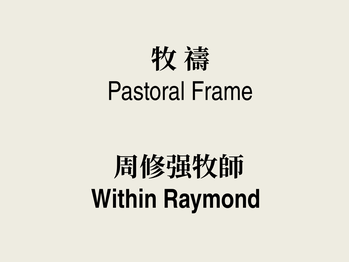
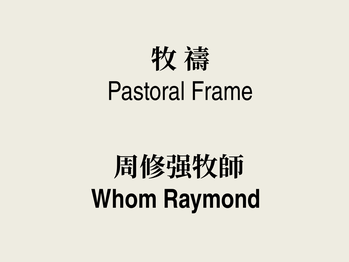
Within: Within -> Whom
